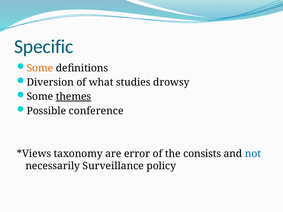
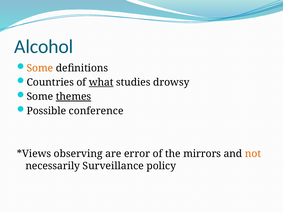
Specific: Specific -> Alcohol
Diversion: Diversion -> Countries
what underline: none -> present
taxonomy: taxonomy -> observing
consists: consists -> mirrors
not colour: blue -> orange
